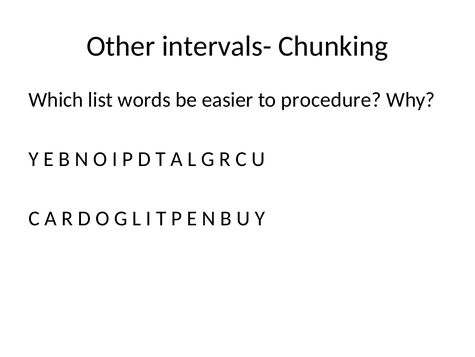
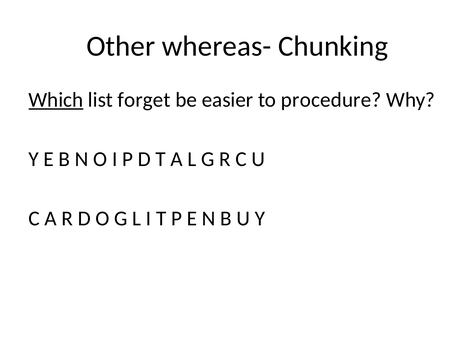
intervals-: intervals- -> whereas-
Which underline: none -> present
words: words -> forget
